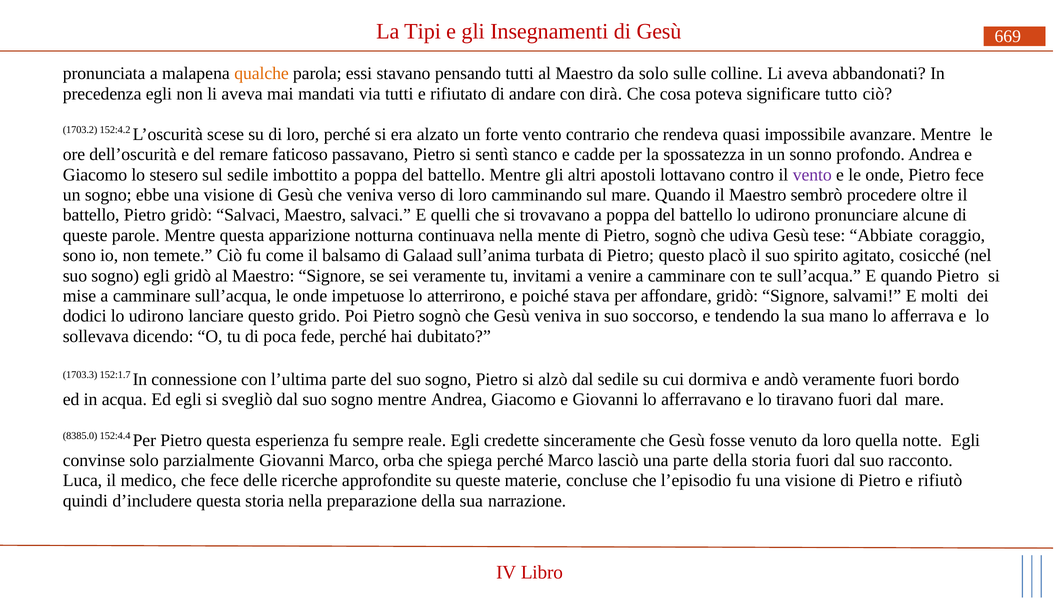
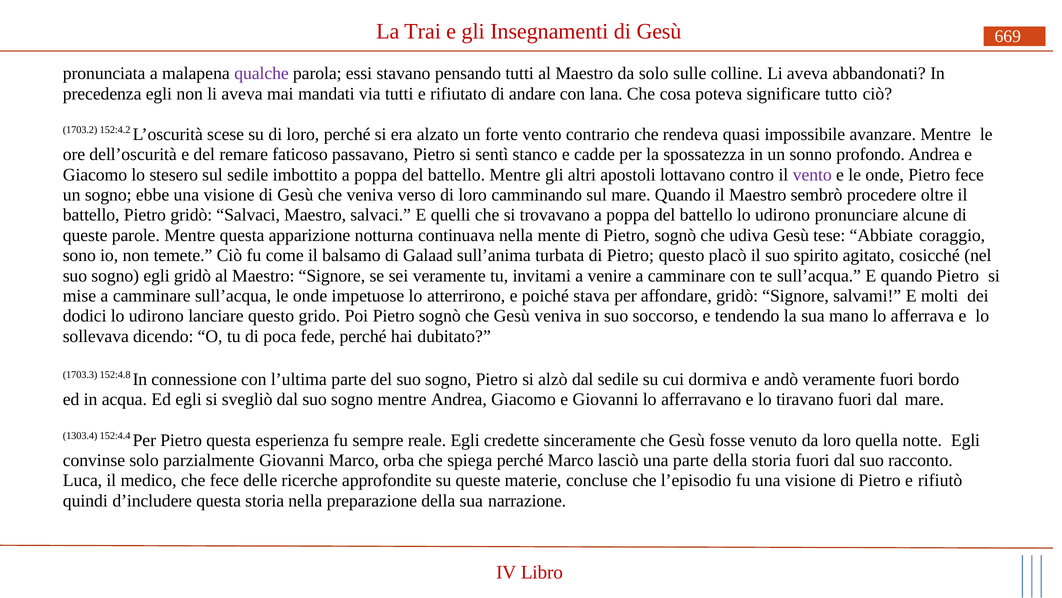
Tipi: Tipi -> Trai
qualche colour: orange -> purple
dirà: dirà -> lana
152:1.7: 152:1.7 -> 152:4.8
8385.0: 8385.0 -> 1303.4
